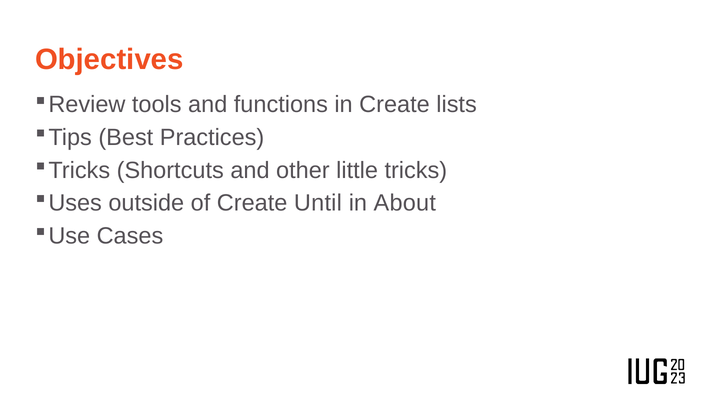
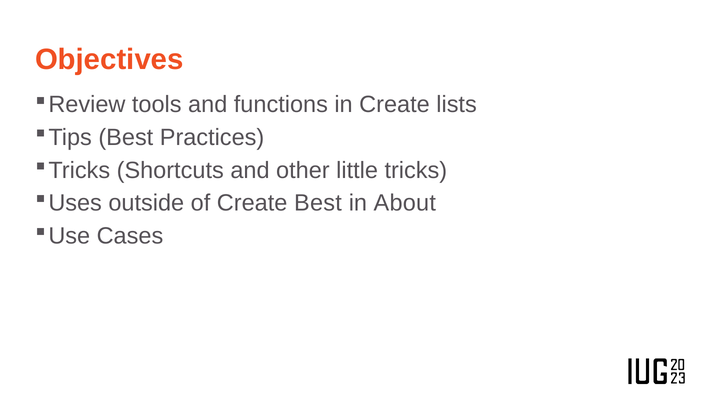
Create Until: Until -> Best
